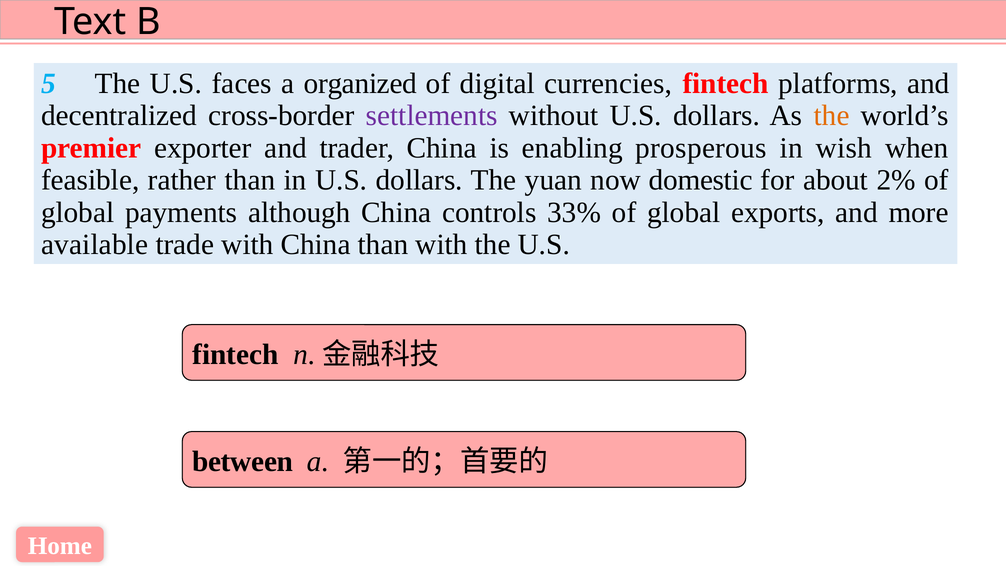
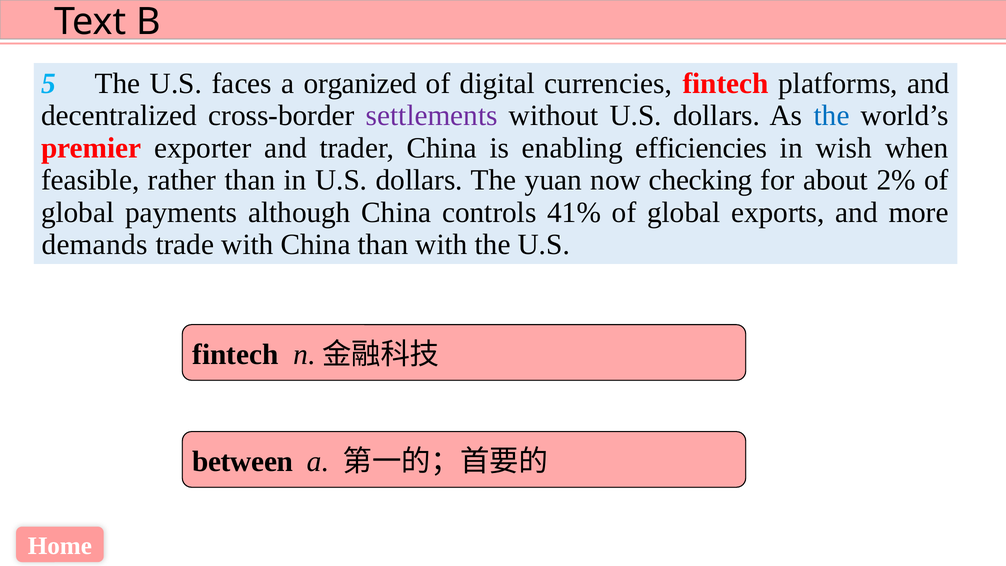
the at (832, 116) colour: orange -> blue
prosperous: prosperous -> efficiencies
domestic: domestic -> checking
33%: 33% -> 41%
available: available -> demands
